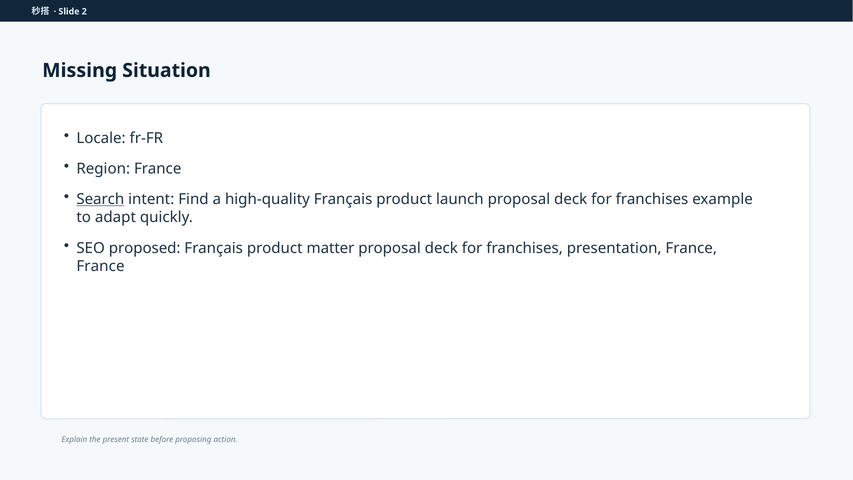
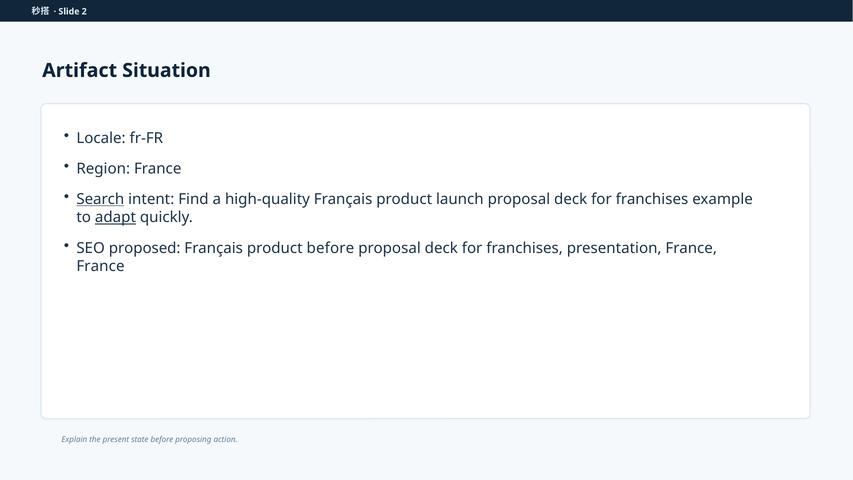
Missing: Missing -> Artifact
adapt underline: none -> present
product matter: matter -> before
